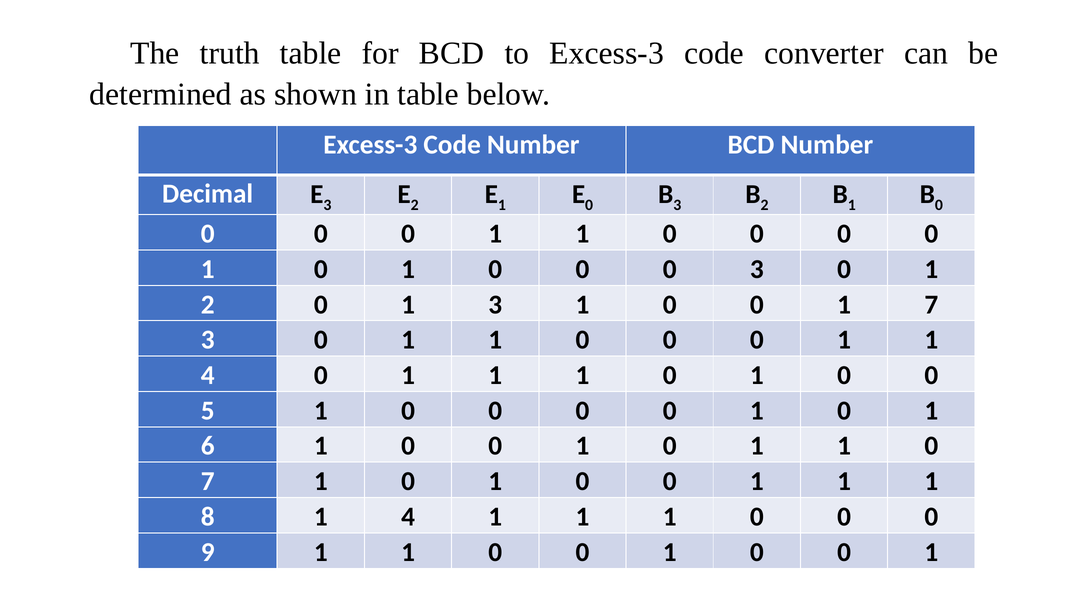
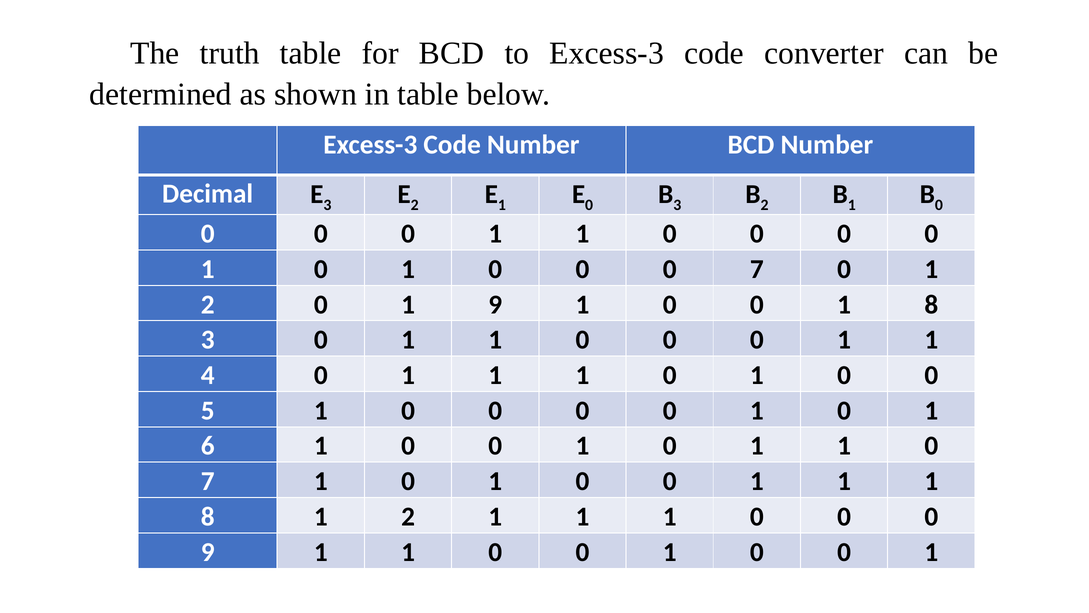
0 0 3: 3 -> 7
1 3: 3 -> 9
0 1 7: 7 -> 8
8 1 4: 4 -> 2
